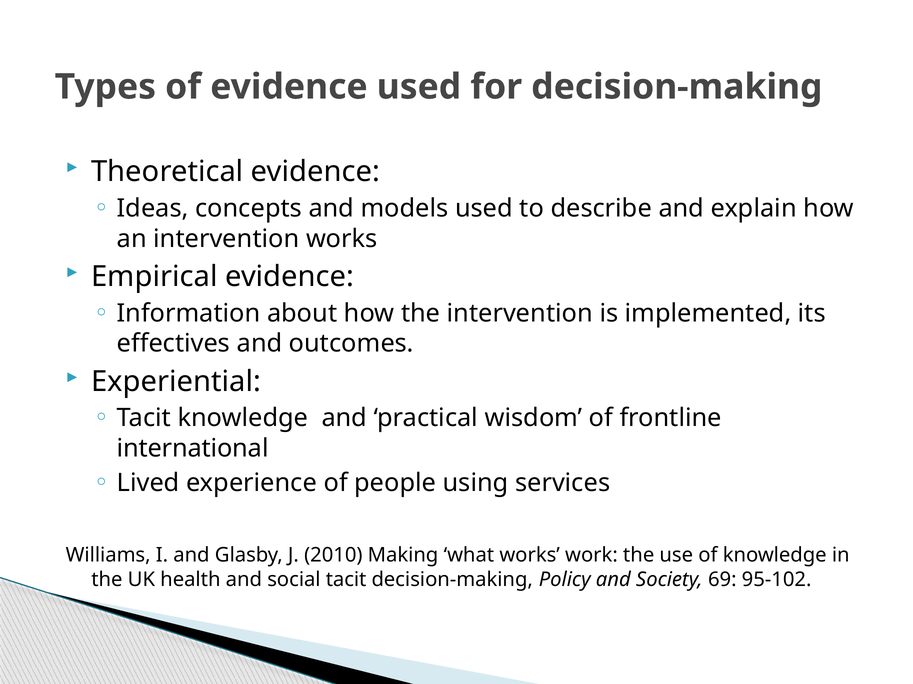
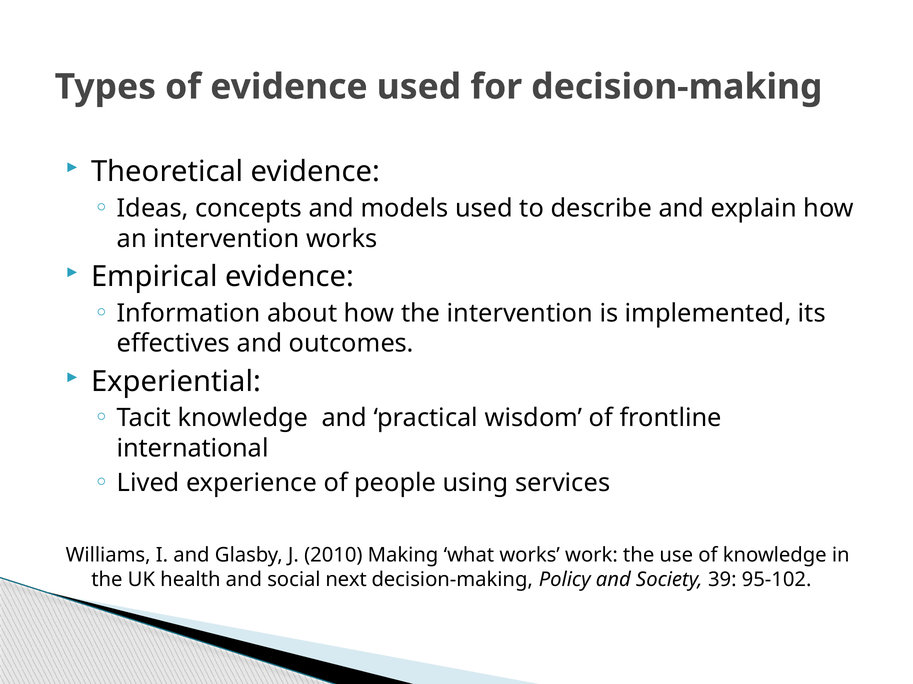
social tacit: tacit -> next
69: 69 -> 39
